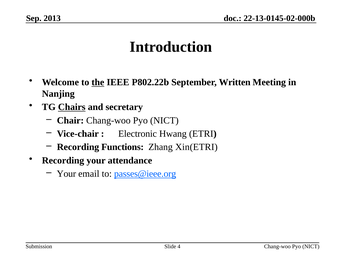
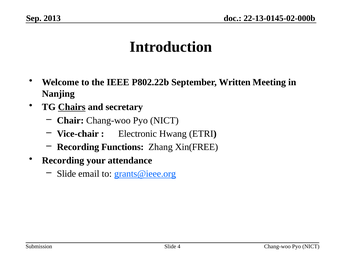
the underline: present -> none
Xin(ETRI: Xin(ETRI -> Xin(FREE
Your at (66, 173): Your -> Slide
passes@ieee.org: passes@ieee.org -> grants@ieee.org
